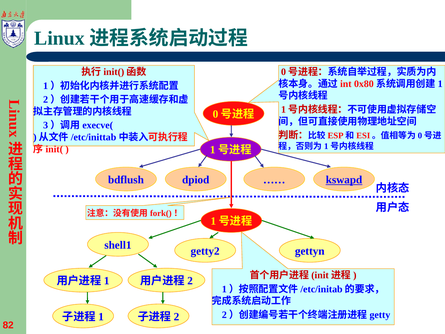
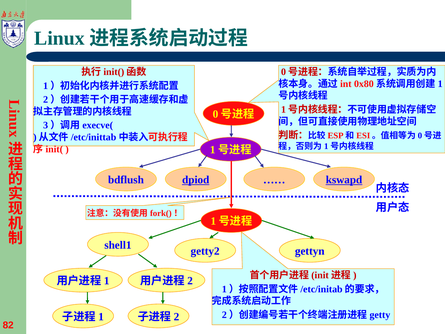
dpiod underline: none -> present
